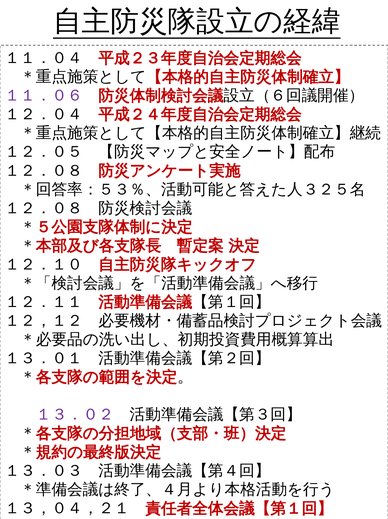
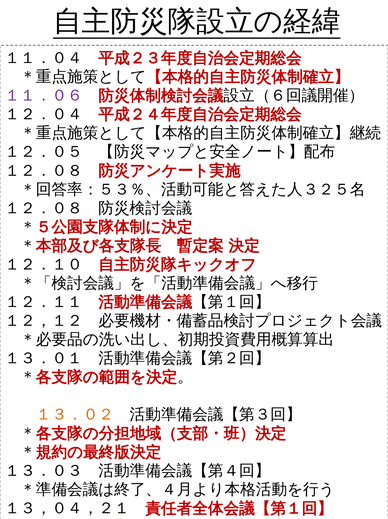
１３．０２ colour: purple -> orange
